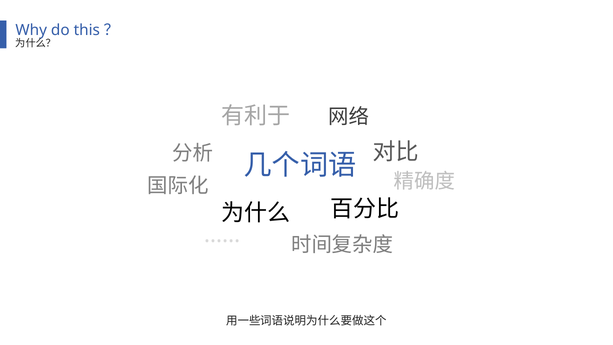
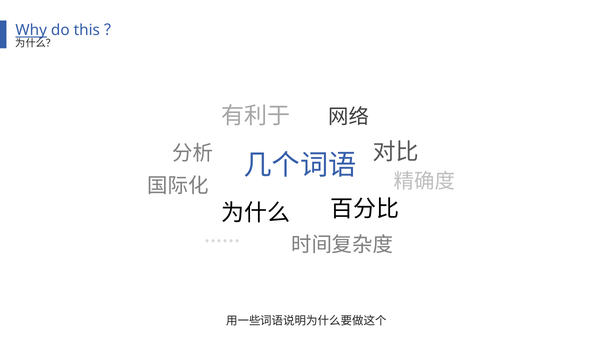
Why underline: none -> present
